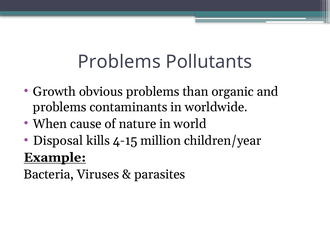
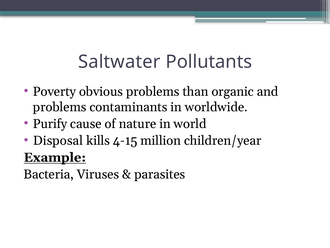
Problems at (119, 62): Problems -> Saltwater
Growth: Growth -> Poverty
When: When -> Purify
